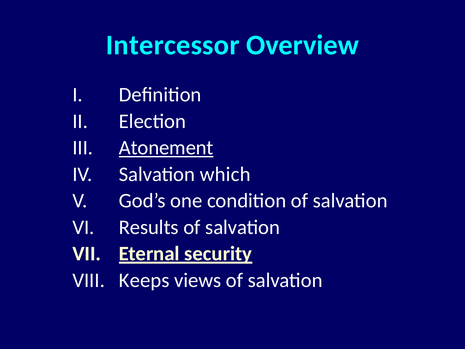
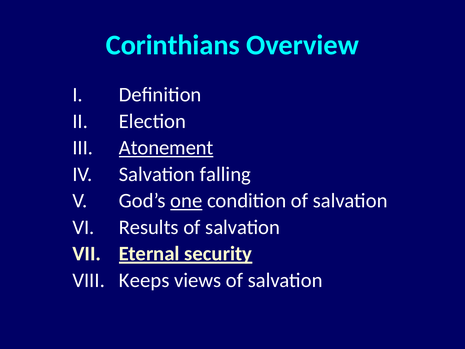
Intercessor: Intercessor -> Corinthians
which: which -> falling
one underline: none -> present
